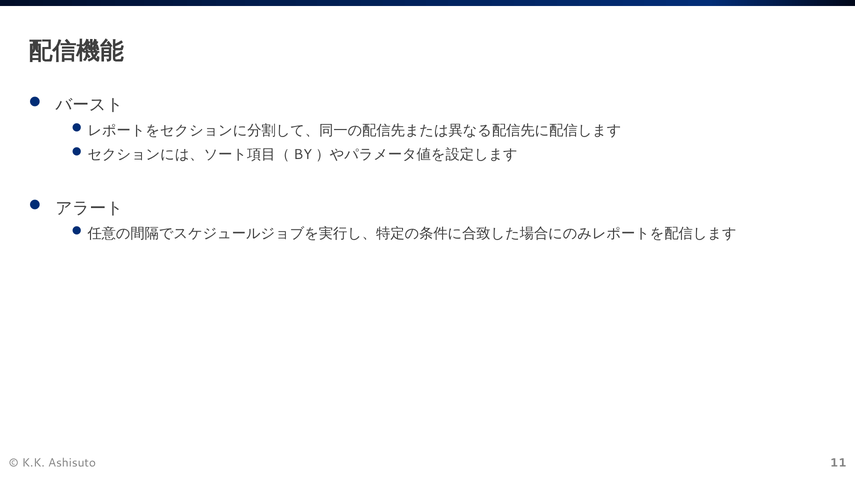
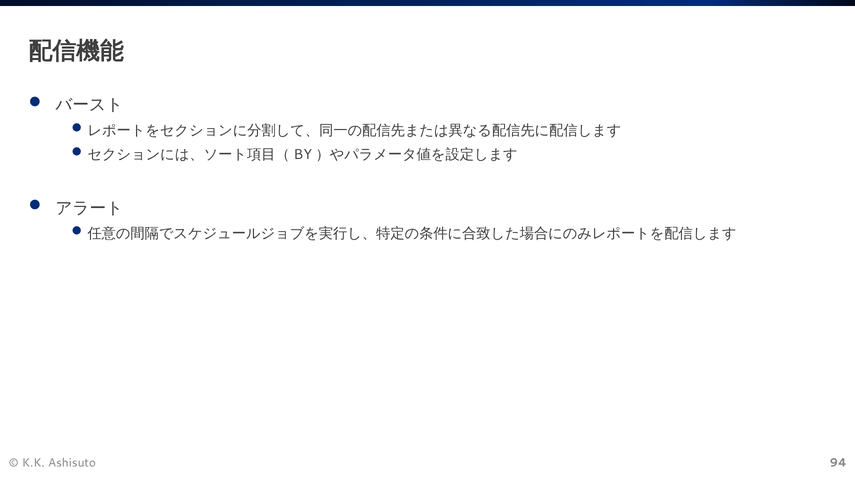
11: 11 -> 94
